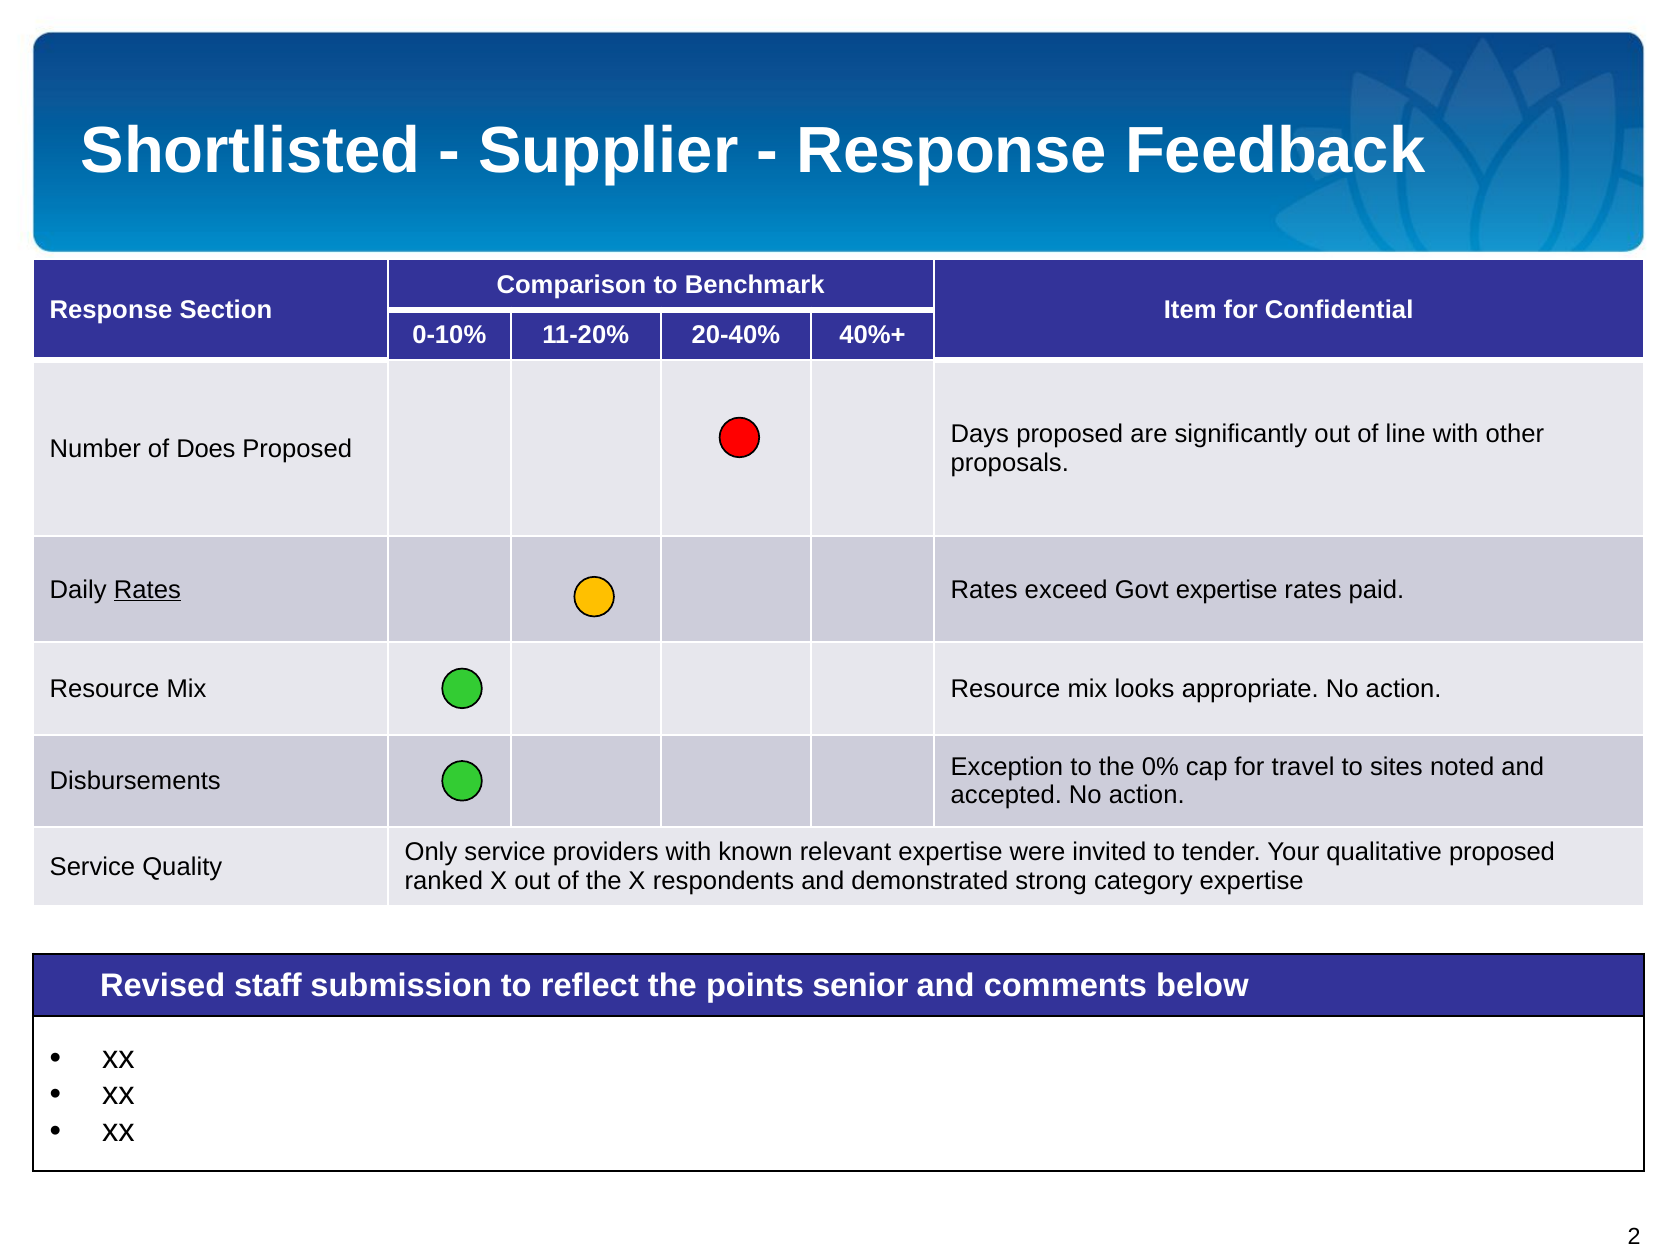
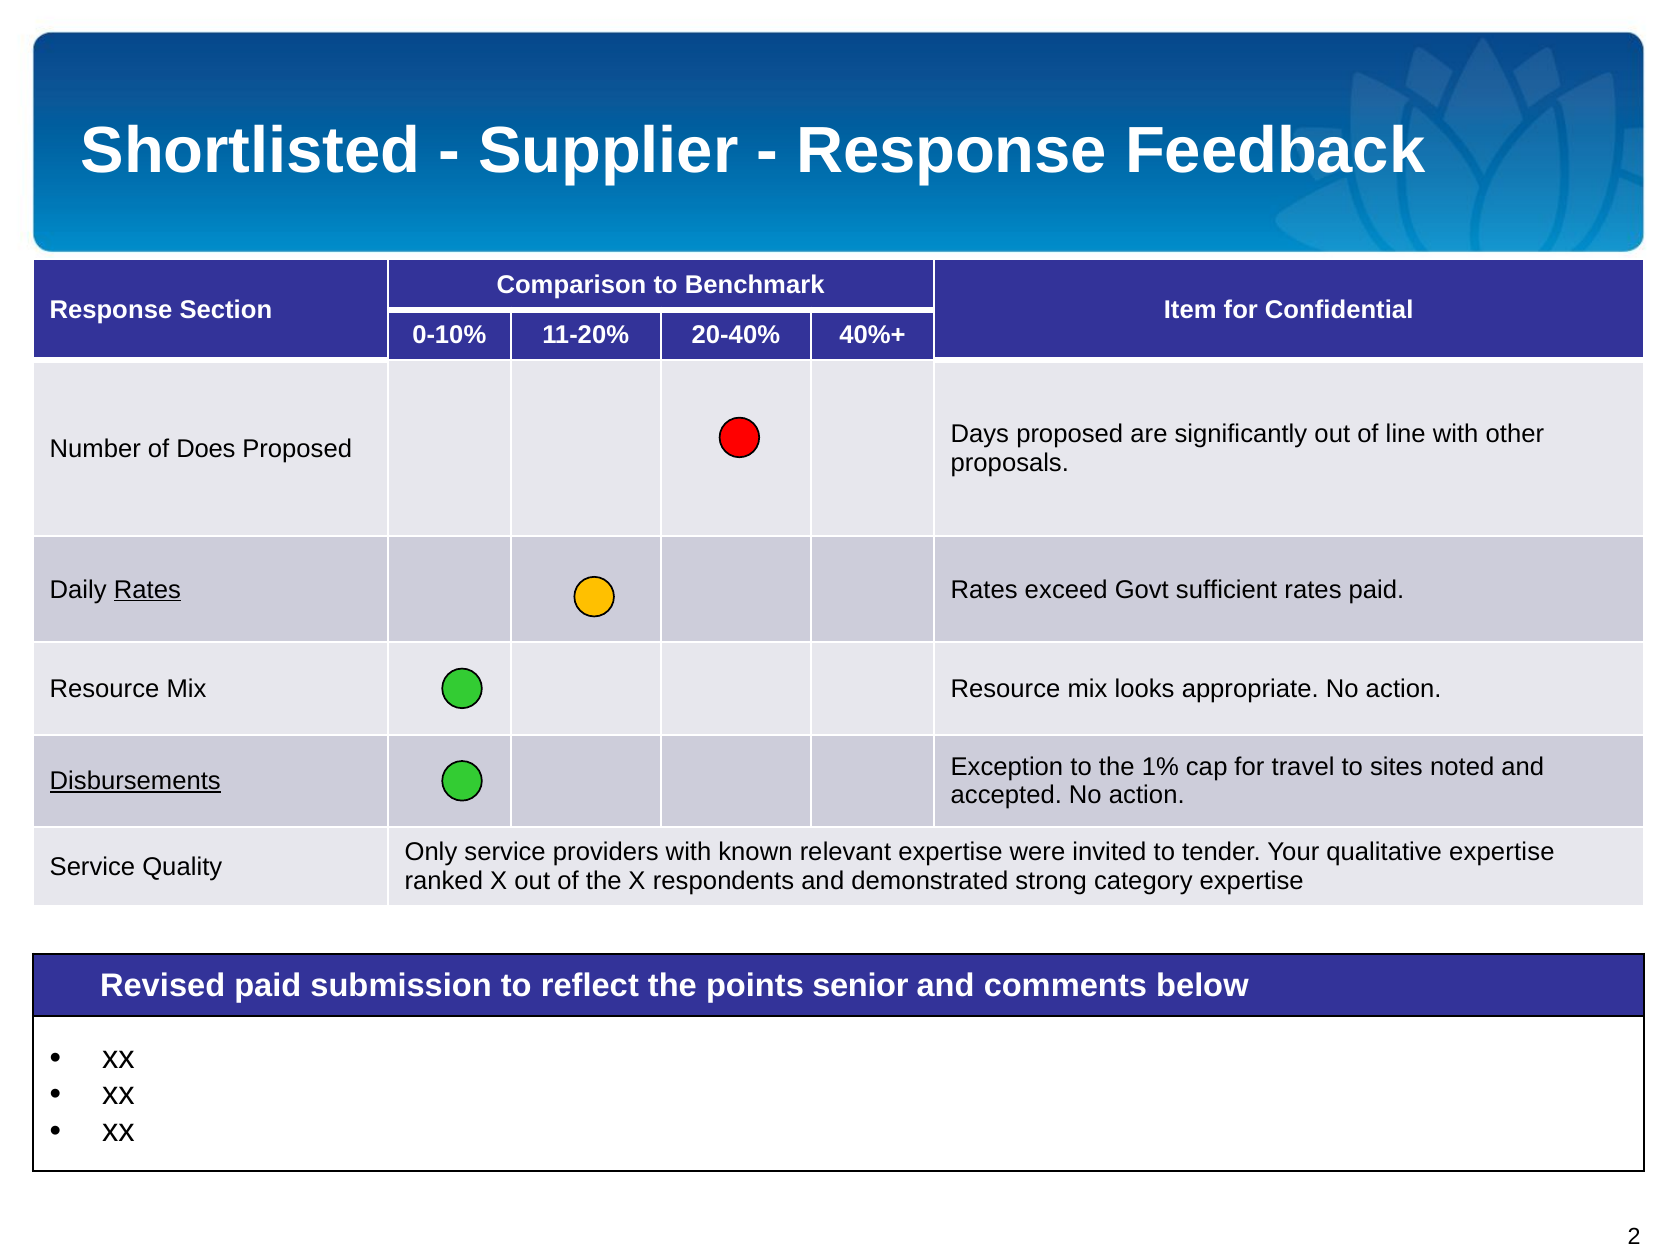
Govt expertise: expertise -> sufficient
0%: 0% -> 1%
Disbursements underline: none -> present
qualitative proposed: proposed -> expertise
Revised staff: staff -> paid
